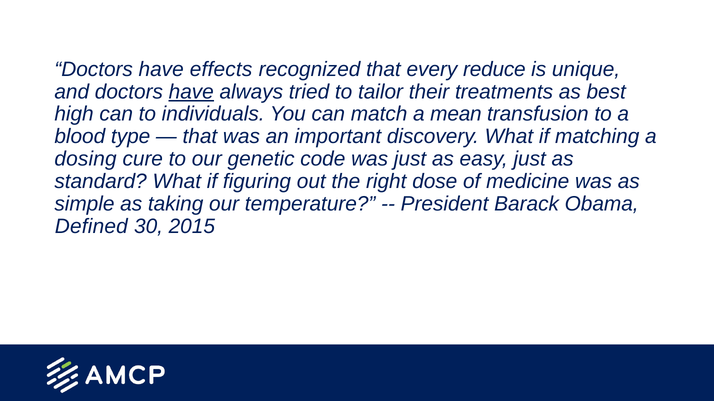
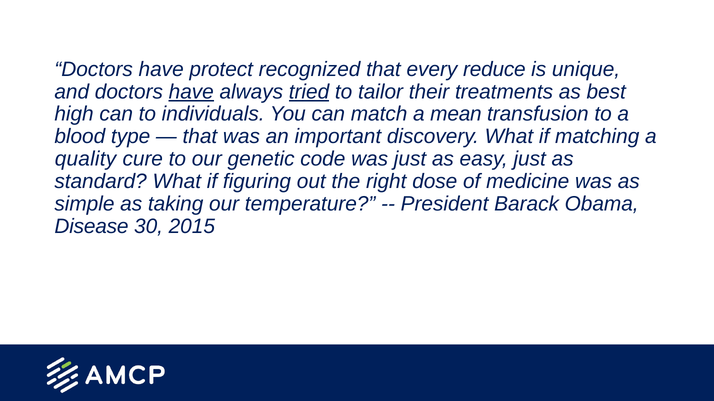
effects: effects -> protect
tried underline: none -> present
dosing: dosing -> quality
Defined: Defined -> Disease
